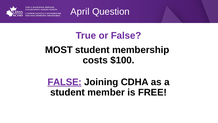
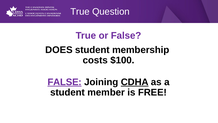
April at (80, 12): April -> True
MOST: MOST -> DOES
CDHA underline: none -> present
